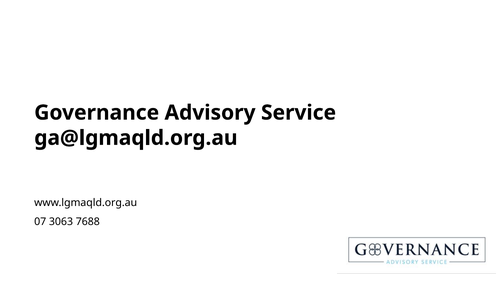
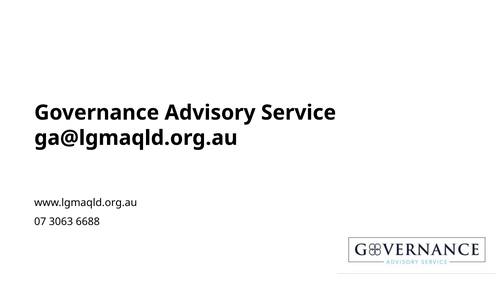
7688: 7688 -> 6688
